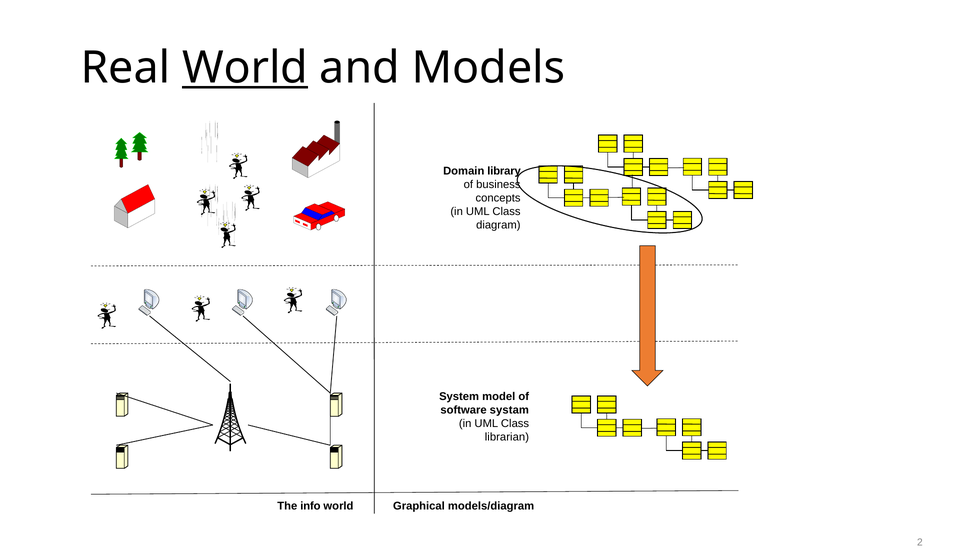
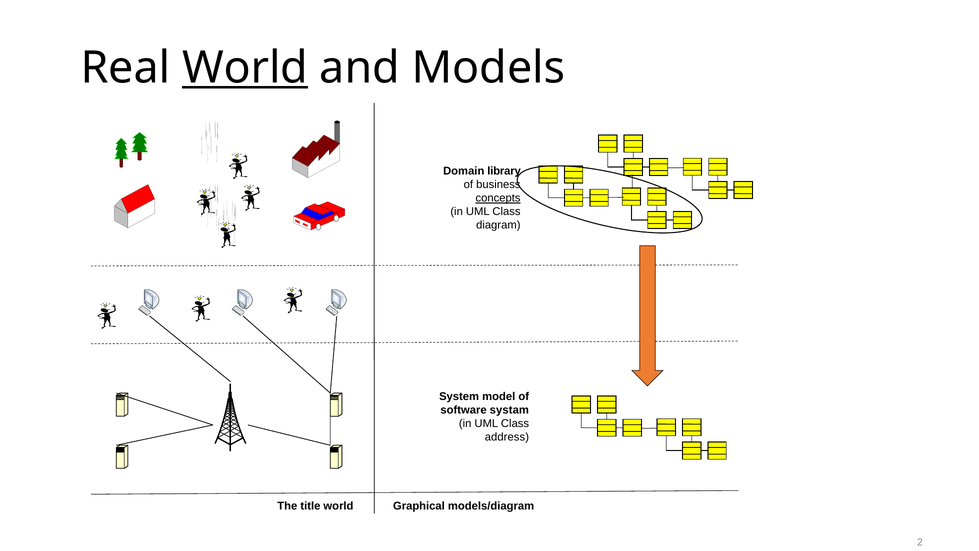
concepts underline: none -> present
librarian: librarian -> address
info: info -> title
